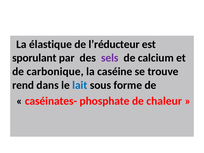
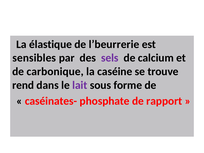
l’réducteur: l’réducteur -> l’beurrerie
sporulant: sporulant -> sensibles
lait colour: blue -> purple
chaleur: chaleur -> rapport
